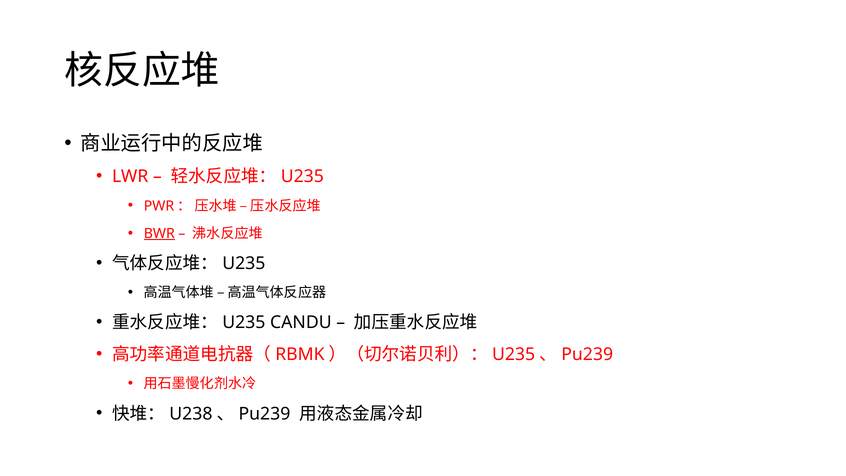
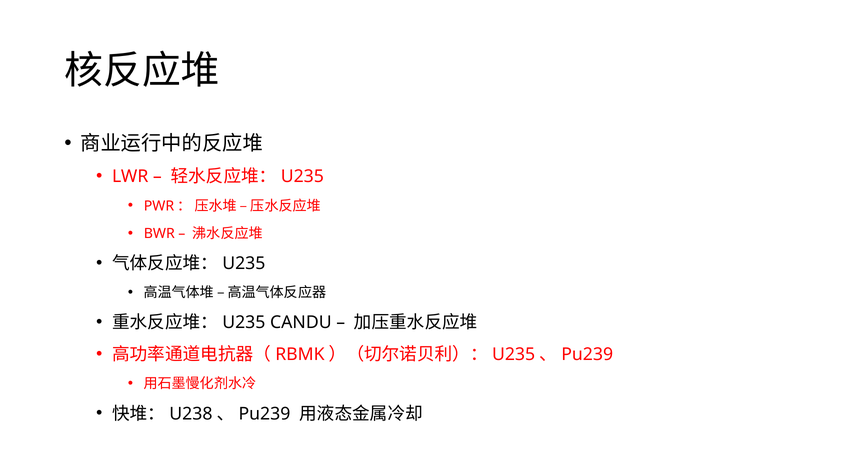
BWR underline: present -> none
